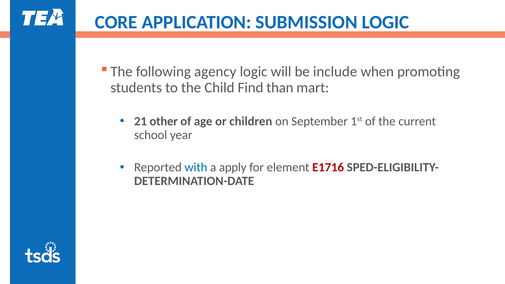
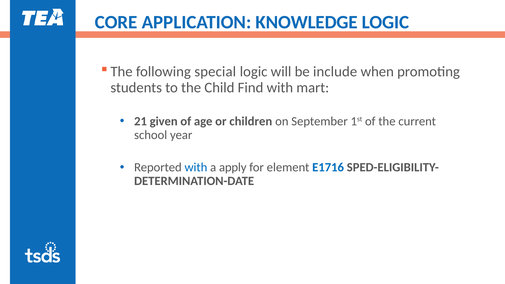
SUBMISSION: SUBMISSION -> KNOWLEDGE
agency: agency -> special
Find than: than -> with
other: other -> given
E1716 colour: red -> blue
